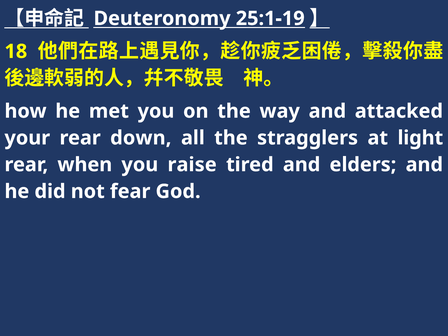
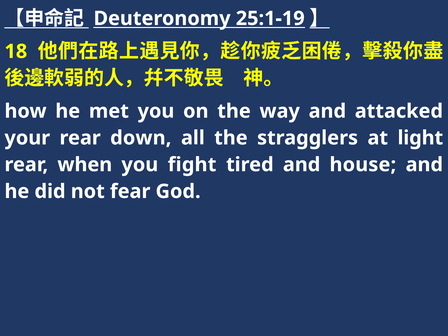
raise: raise -> fight
elders: elders -> house
